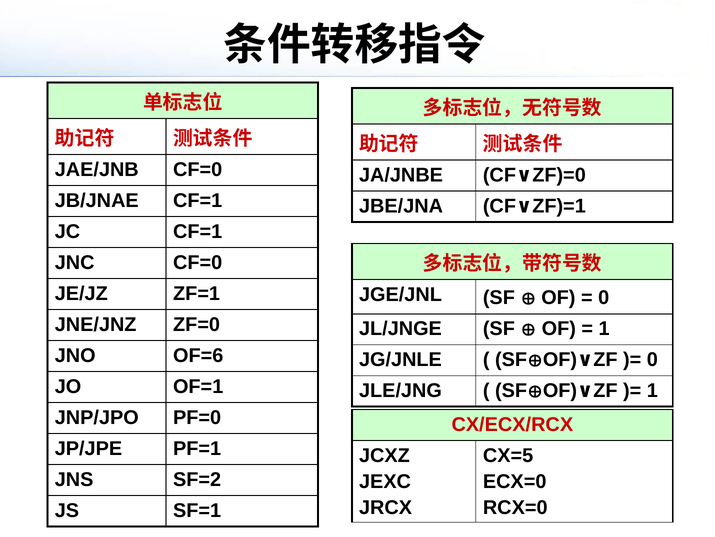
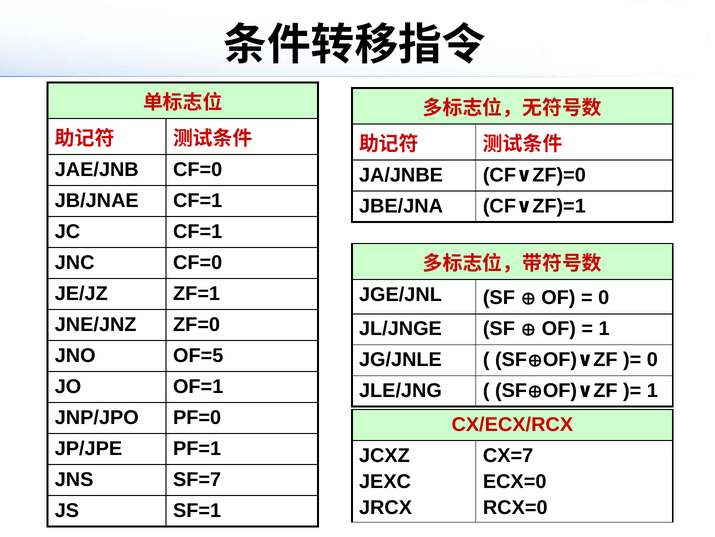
OF=6: OF=6 -> OF=5
CX=5: CX=5 -> CX=7
SF=2: SF=2 -> SF=7
